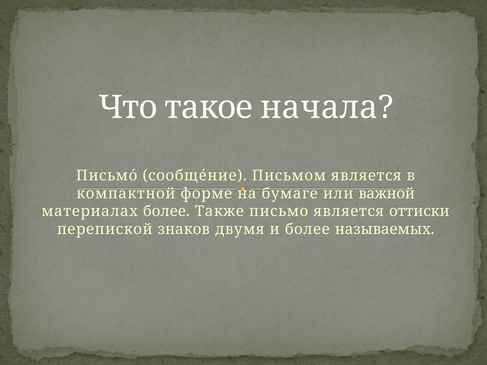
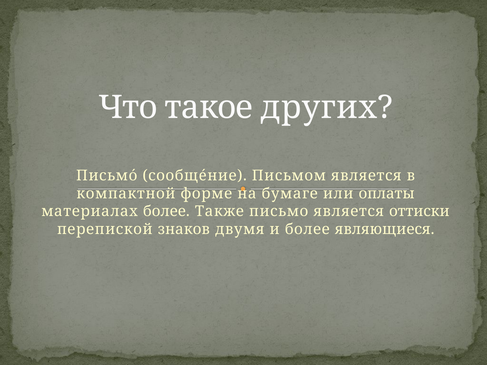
начала: начала -> других
важной: важной -> оплаты
называемых: называемых -> являющиеся
